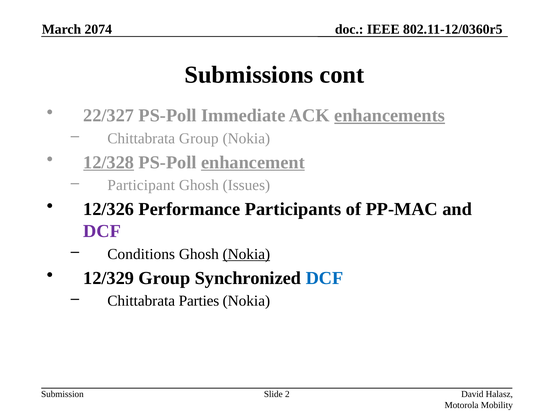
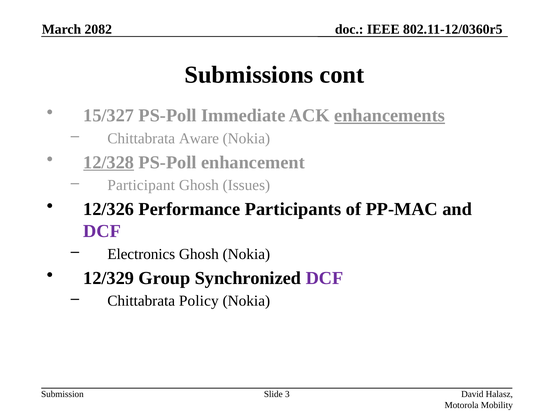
2074: 2074 -> 2082
22/327: 22/327 -> 15/327
Chittabrata Group: Group -> Aware
enhancement underline: present -> none
Conditions: Conditions -> Electronics
Nokia at (246, 255) underline: present -> none
DCF at (324, 279) colour: blue -> purple
Parties: Parties -> Policy
2: 2 -> 3
